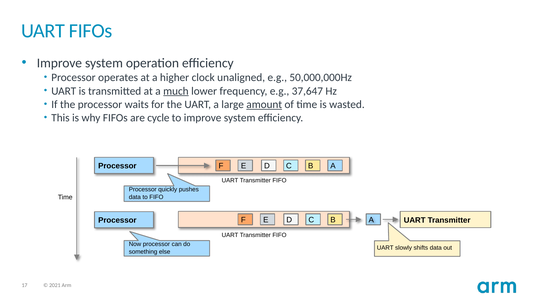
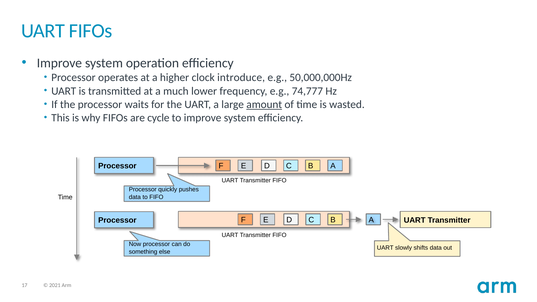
unaligned: unaligned -> introduce
much underline: present -> none
37,647: 37,647 -> 74,777
